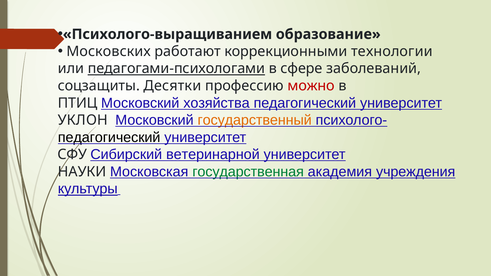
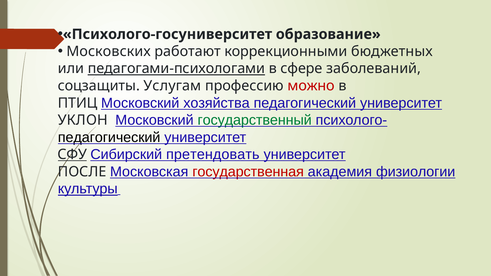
Психолого-выращиванием: Психолого-выращиванием -> Психолого-госуниверситет
технологии: технологии -> бюджетных
Десятки: Десятки -> Услугам
государственный colour: orange -> green
СФУ underline: none -> present
ветеринарной: ветеринарной -> претендовать
НАУКИ: НАУКИ -> ПОСЛЕ
государственная colour: green -> red
учреждения: учреждения -> физиологии
